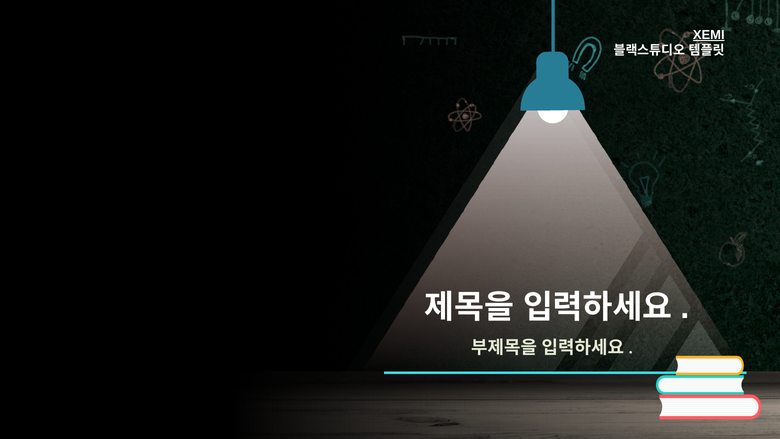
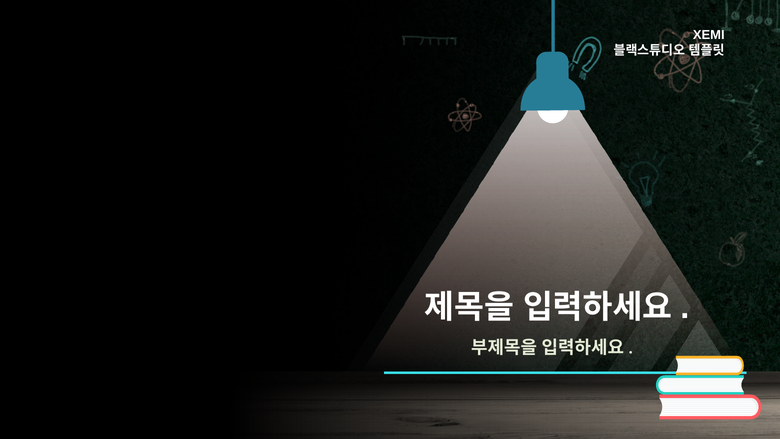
XEMI underline: present -> none
